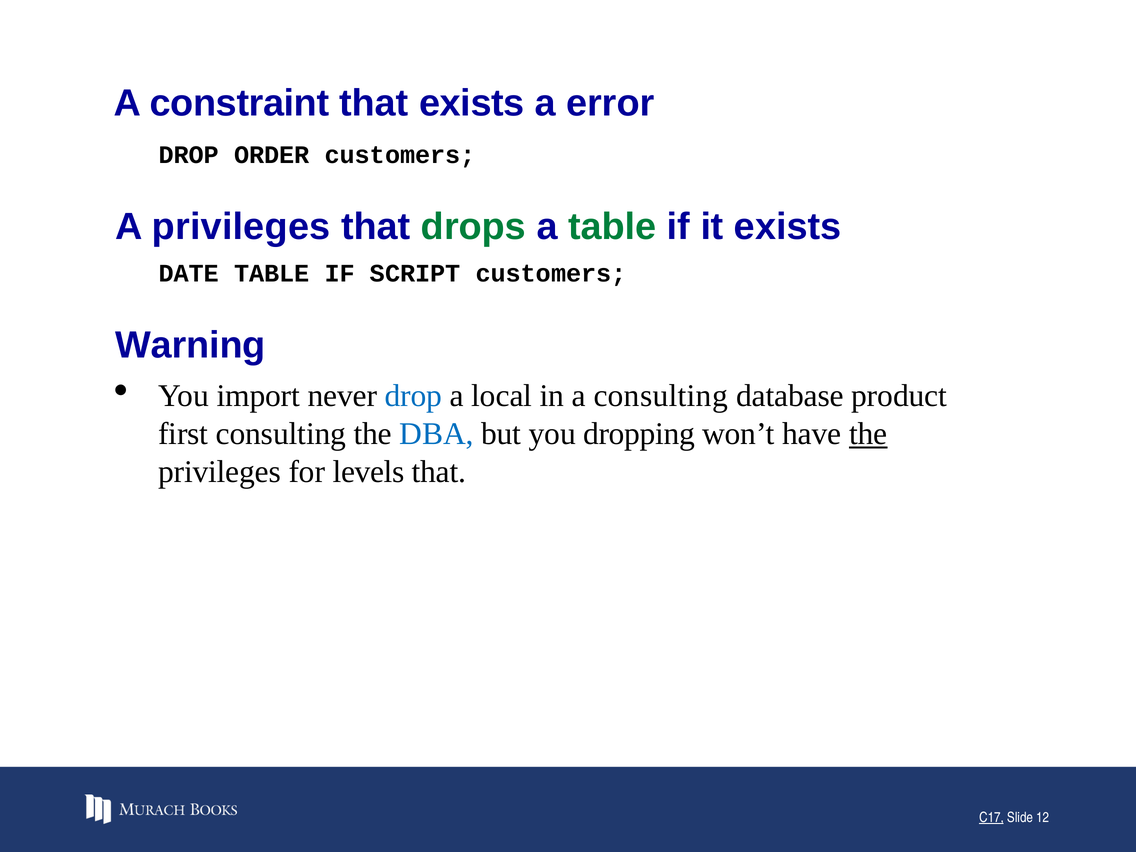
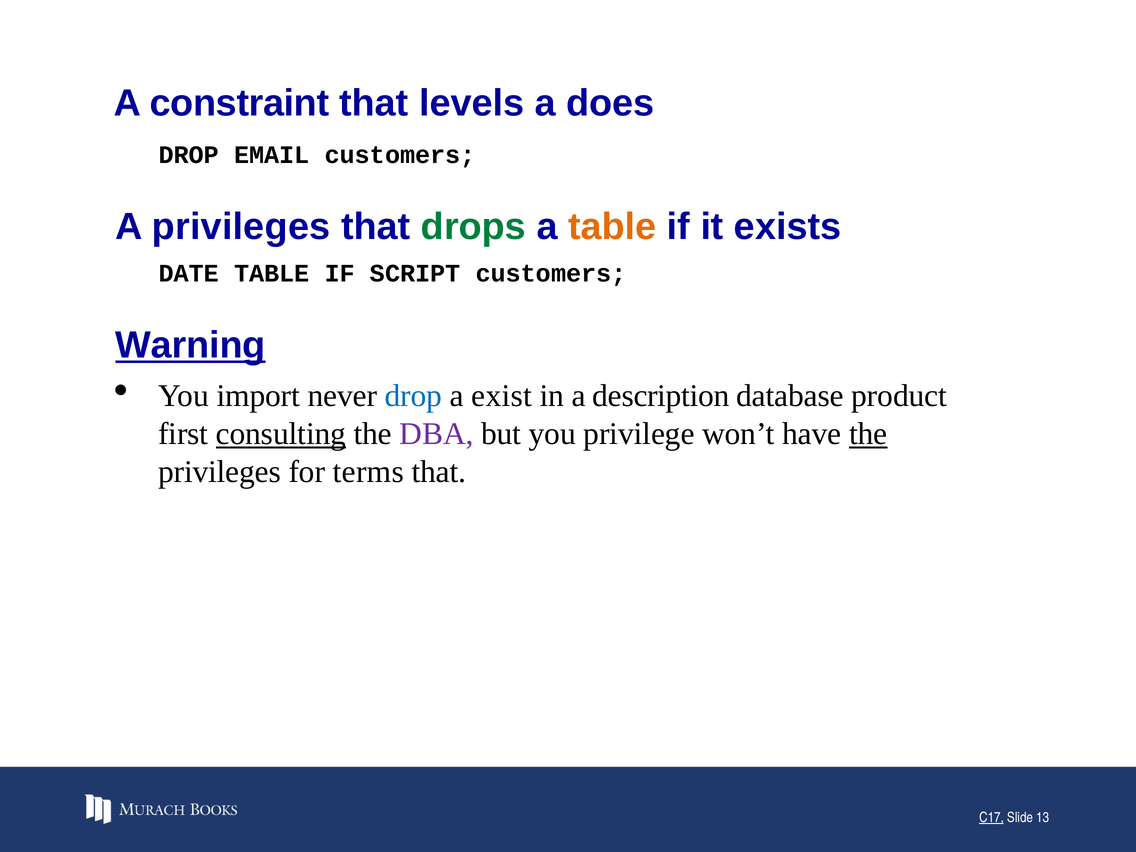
that exists: exists -> levels
error: error -> does
ORDER: ORDER -> EMAIL
table at (612, 227) colour: green -> orange
Warning underline: none -> present
local: local -> exist
a consulting: consulting -> description
consulting at (281, 434) underline: none -> present
DBA colour: blue -> purple
dropping: dropping -> privilege
levels: levels -> terms
12: 12 -> 13
